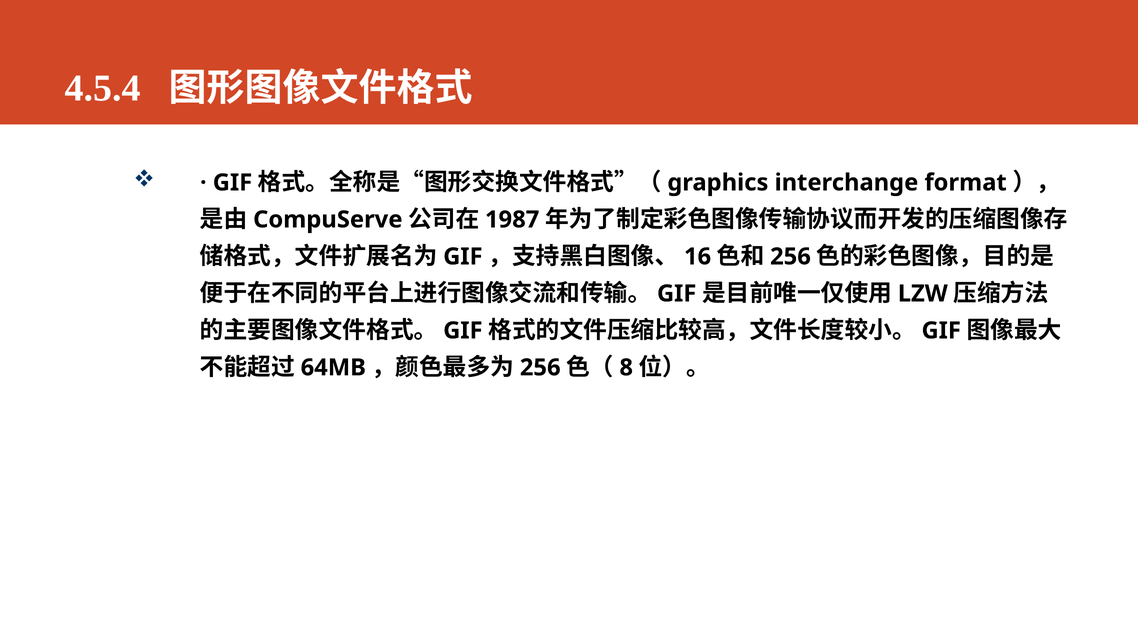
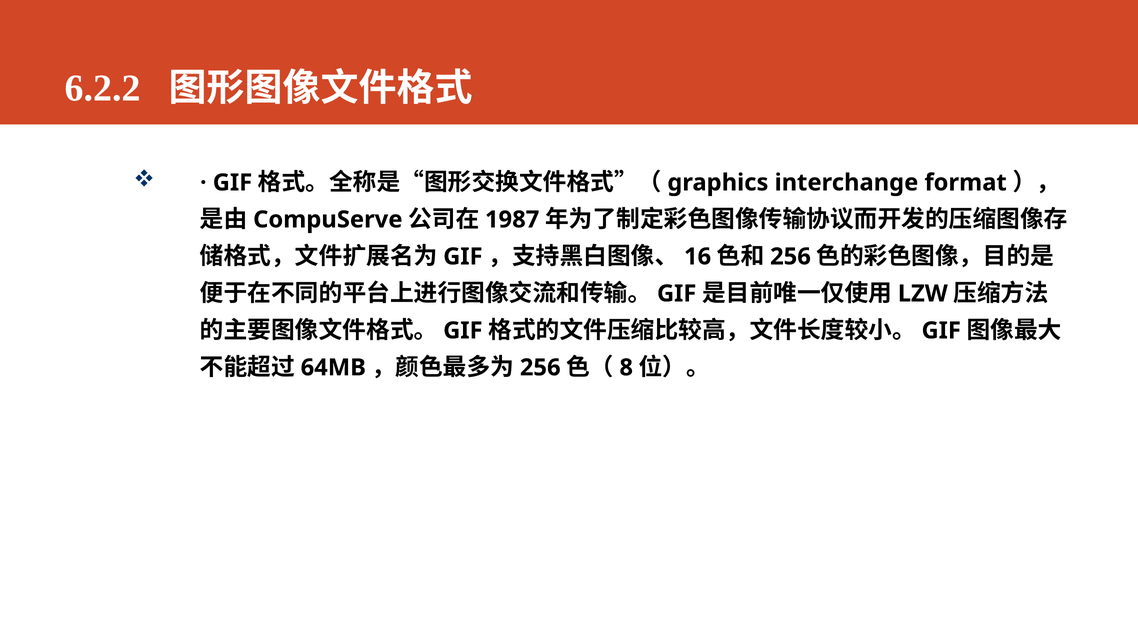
4.5.4: 4.5.4 -> 6.2.2
